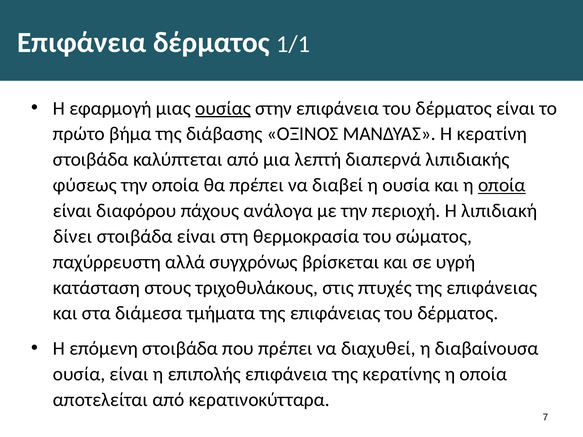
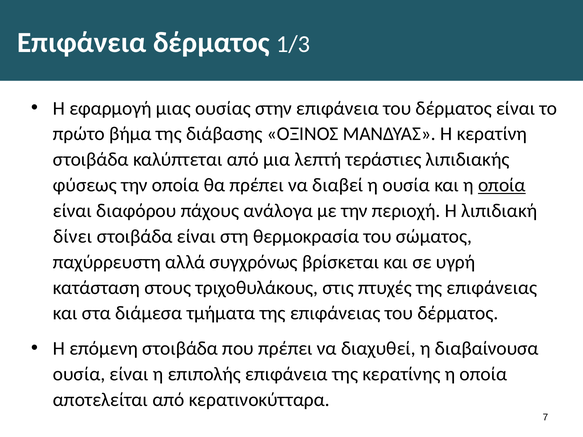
1/1: 1/1 -> 1/3
ουσίας underline: present -> none
διαπερνά: διαπερνά -> τεράστιες
